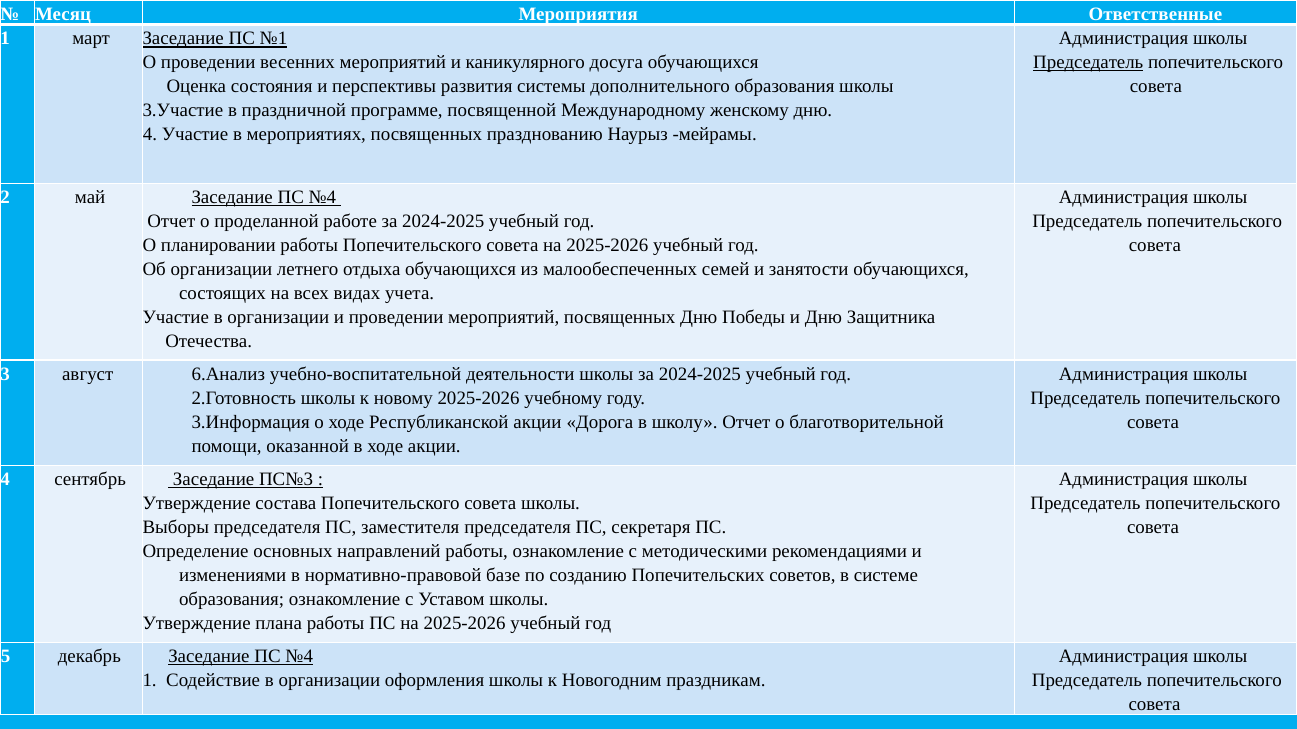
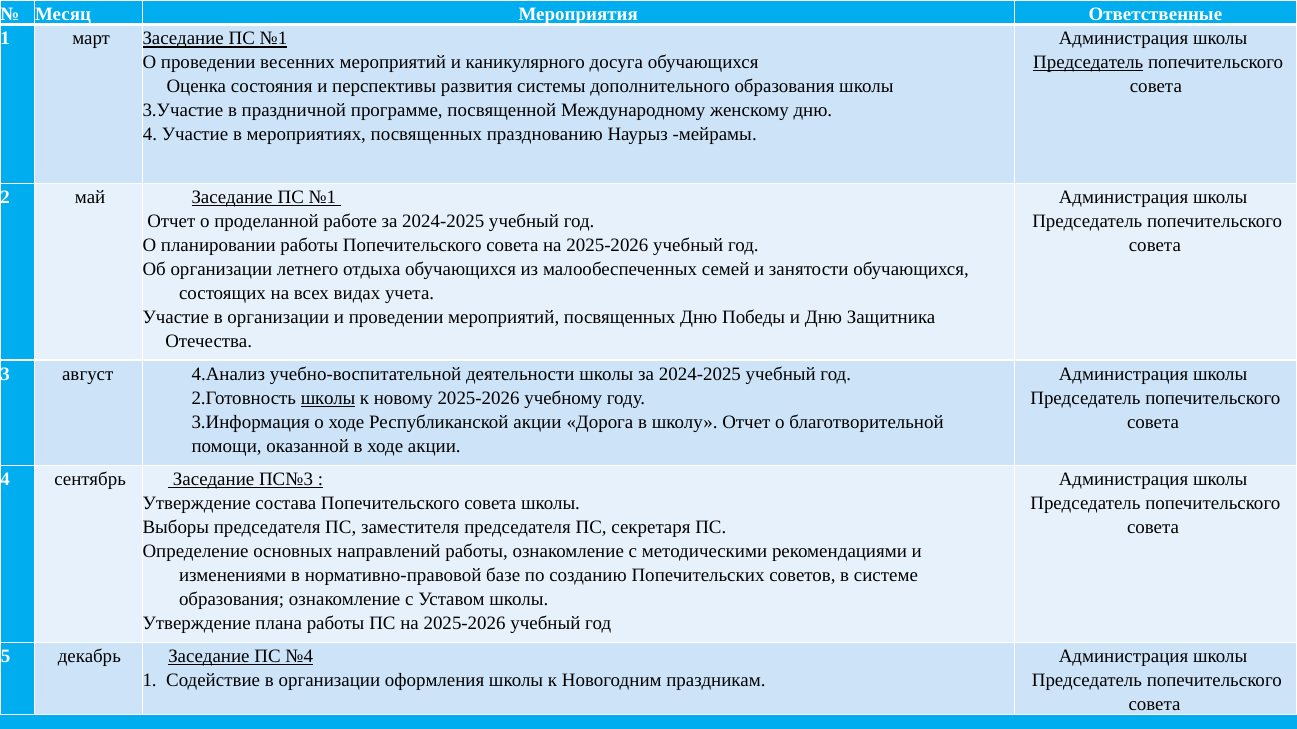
май Заседание ПС №4: №4 -> №1
6.Анализ: 6.Анализ -> 4.Анализ
школы at (328, 398) underline: none -> present
